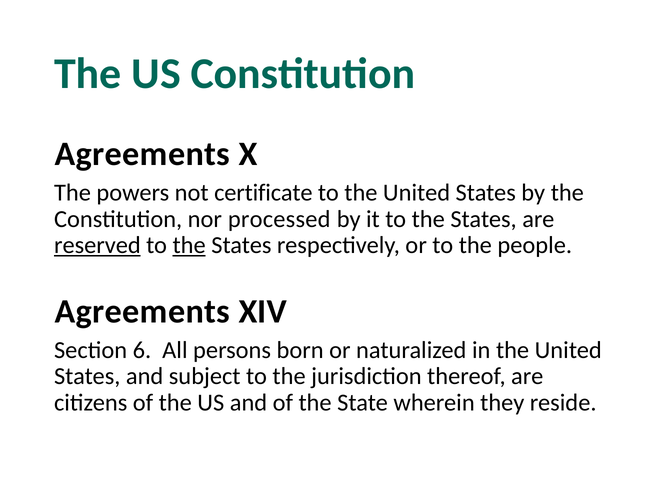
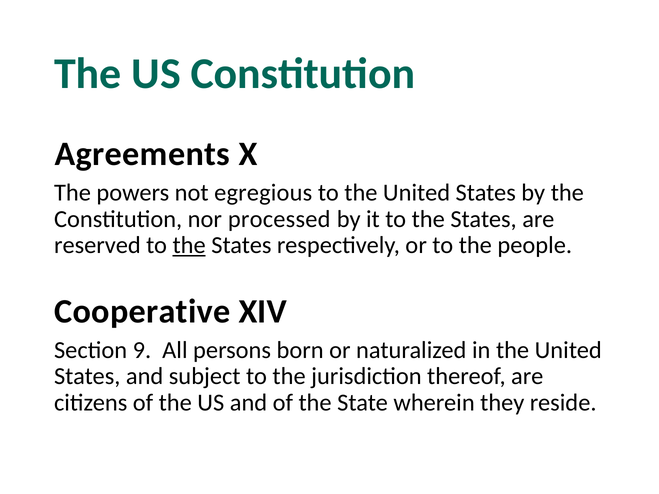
certificate: certificate -> egregious
reserved underline: present -> none
Agreements at (142, 312): Agreements -> Cooperative
6: 6 -> 9
